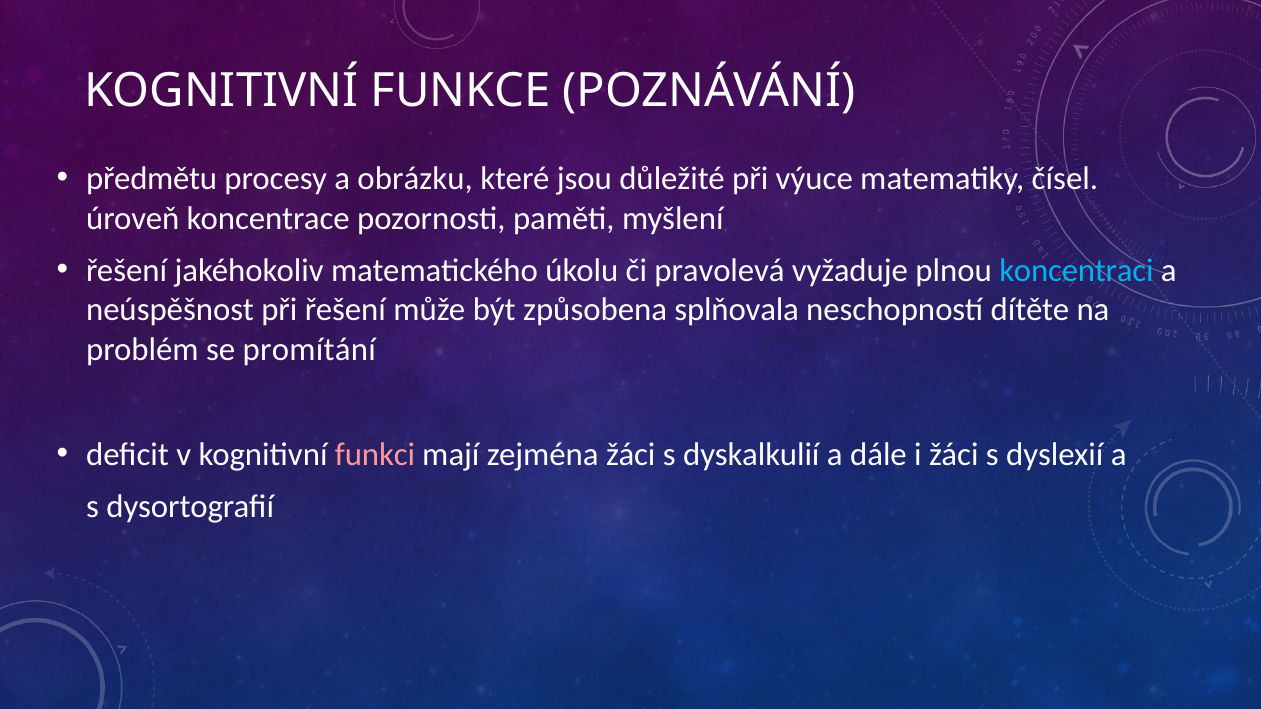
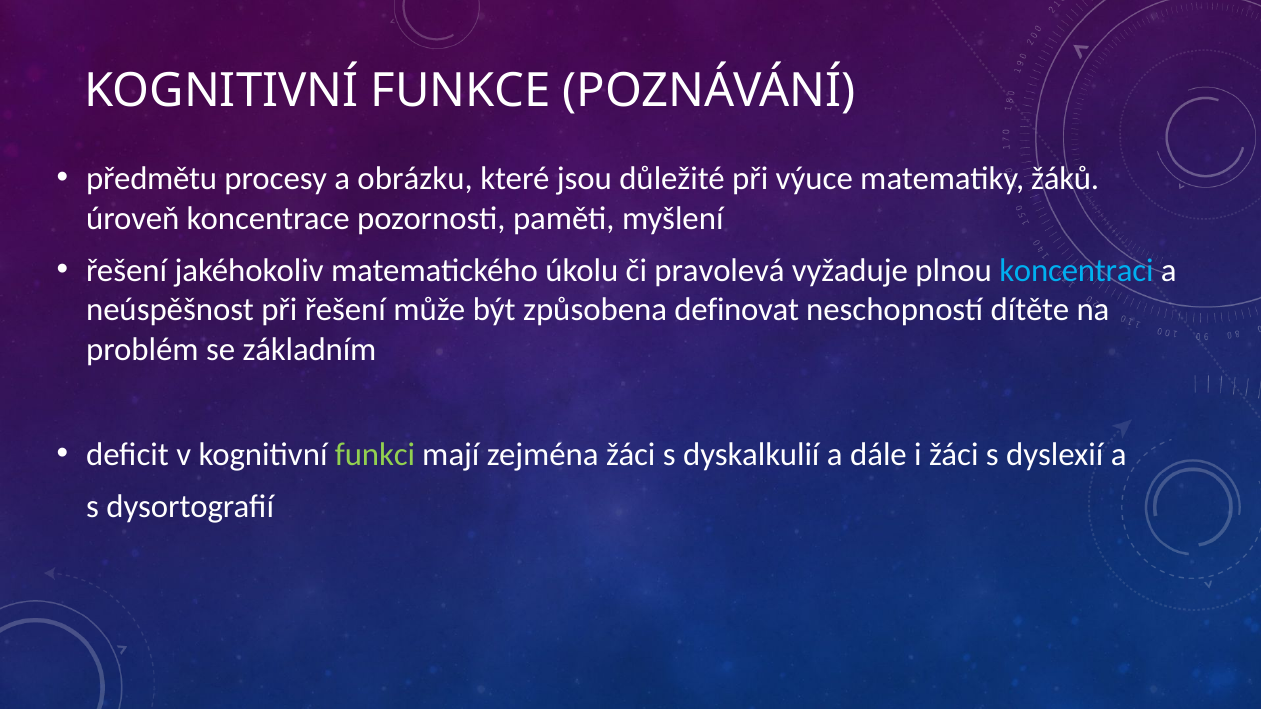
čísel: čísel -> žáků
splňovala: splňovala -> definovat
promítání: promítání -> základním
funkci colour: pink -> light green
